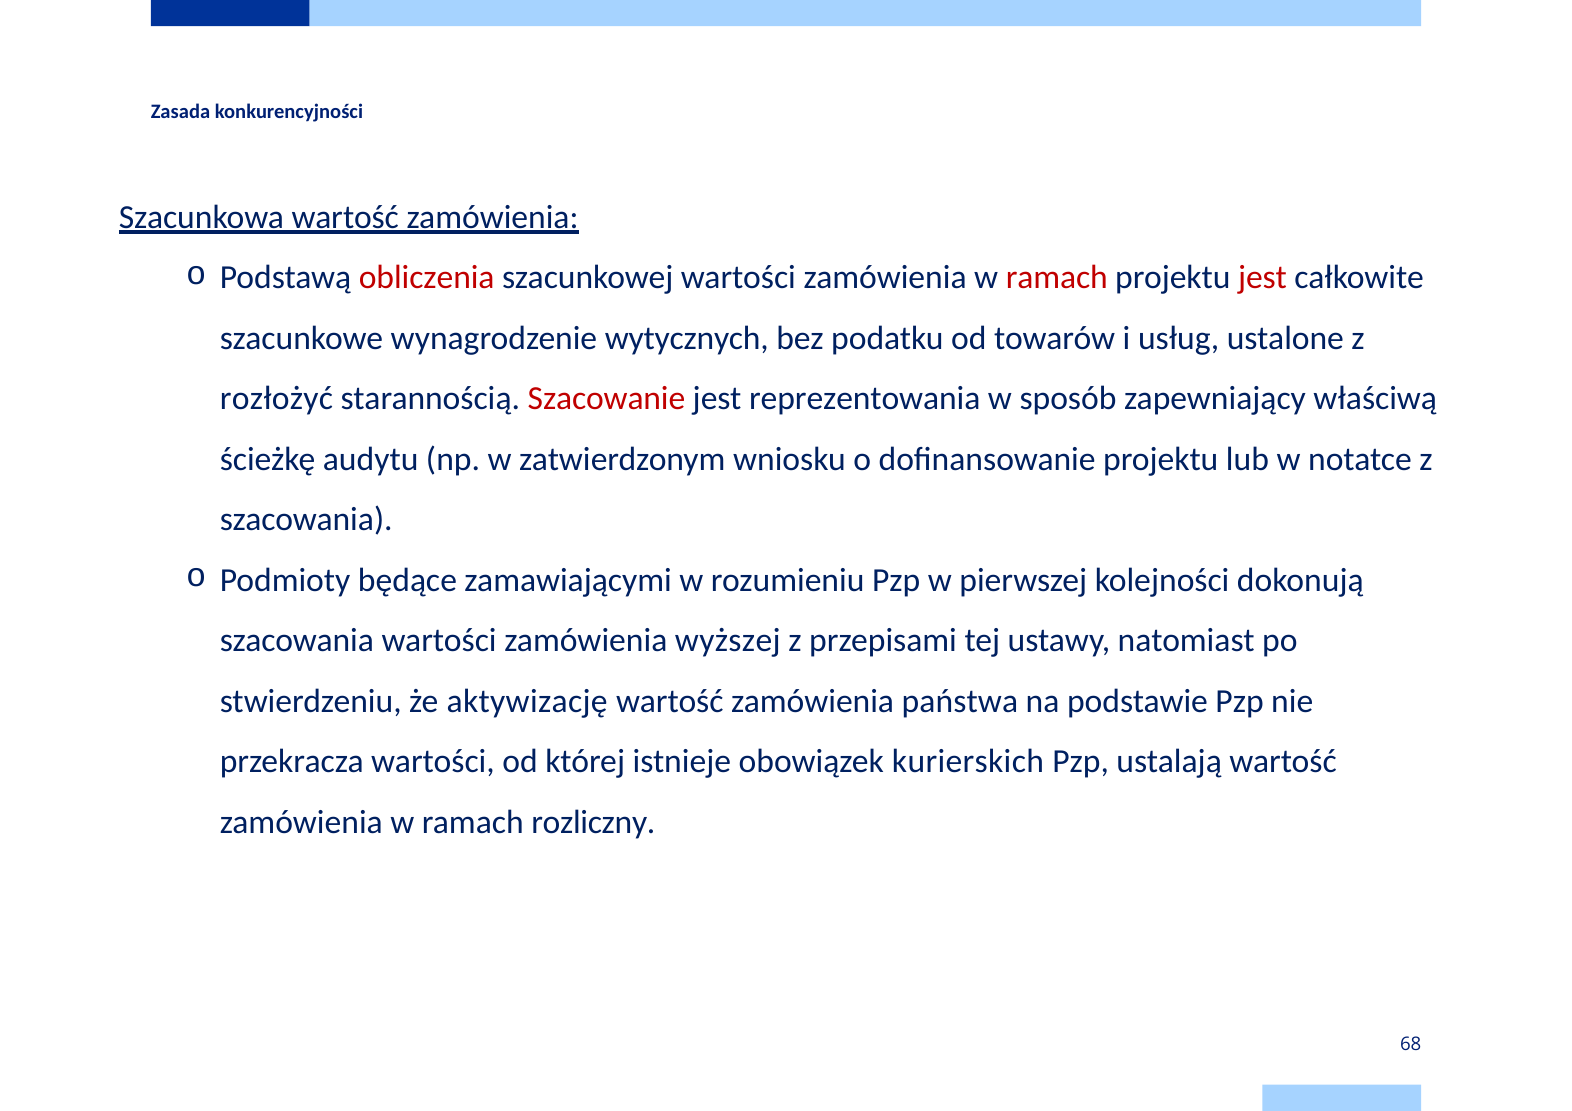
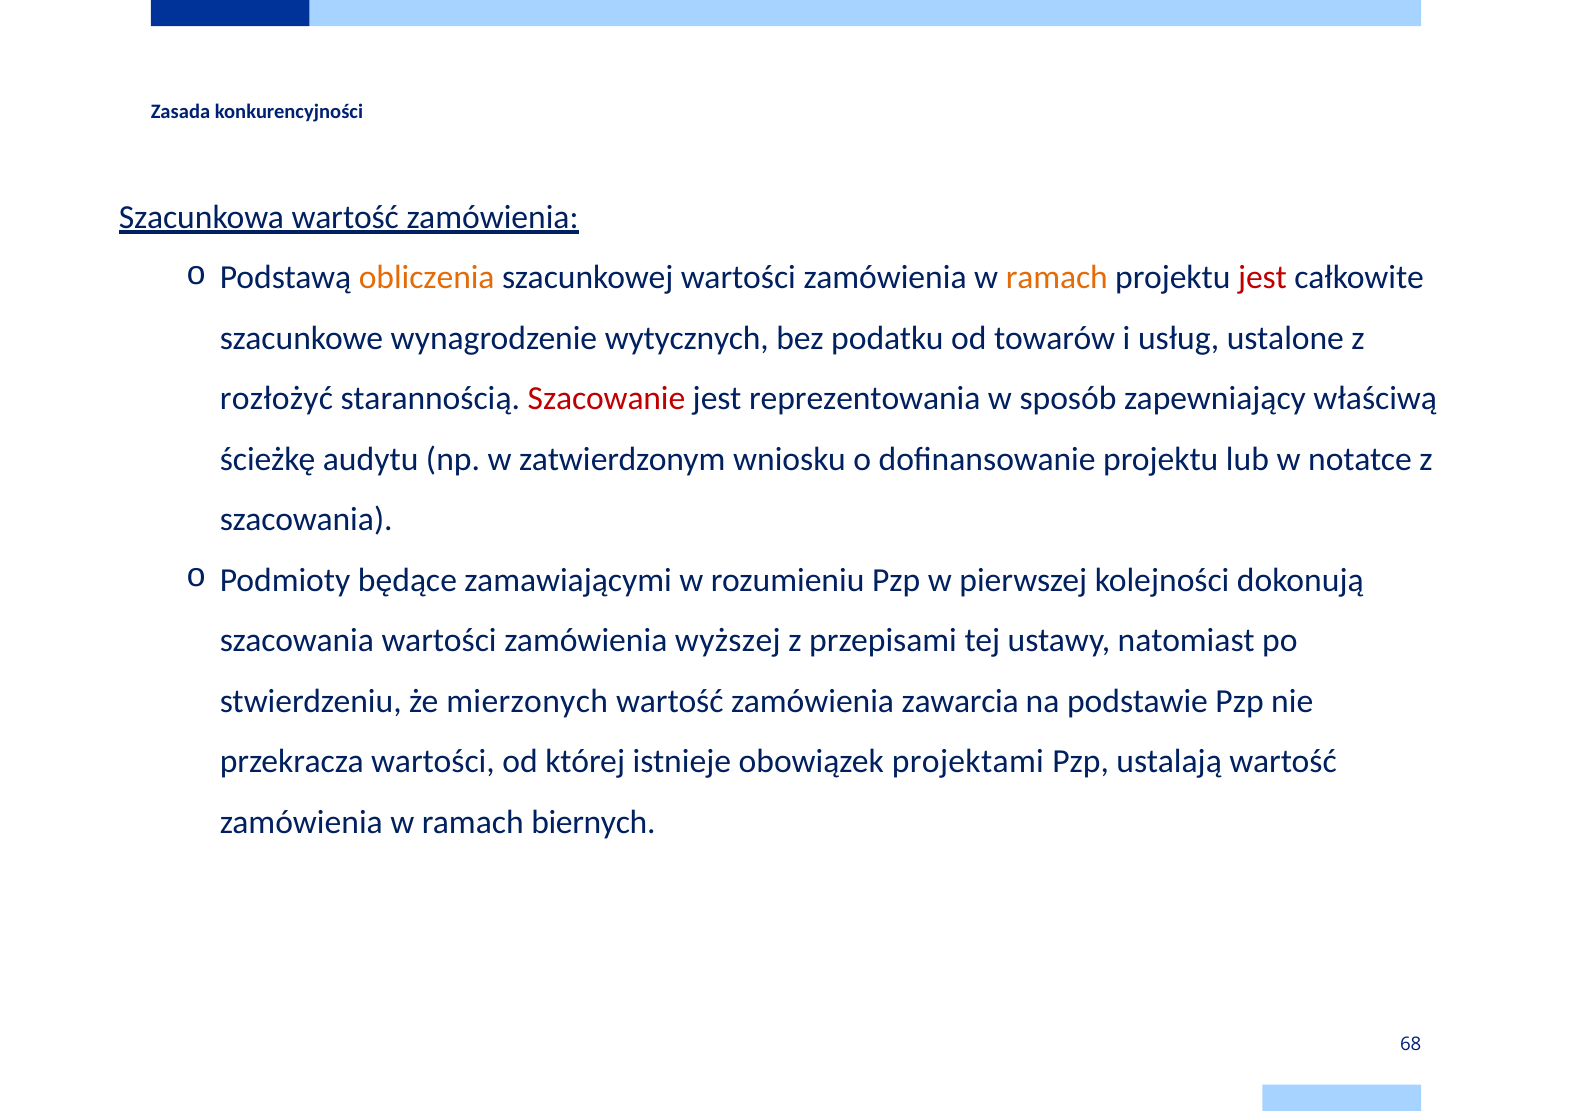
obliczenia colour: red -> orange
ramach at (1057, 278) colour: red -> orange
aktywizację: aktywizację -> mierzonych
państwa: państwa -> zawarcia
kurierskich: kurierskich -> projektami
rozliczny: rozliczny -> biernych
